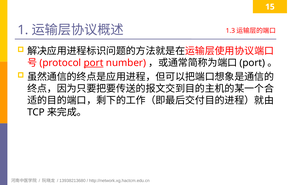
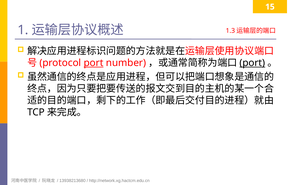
port at (252, 63) underline: none -> present
